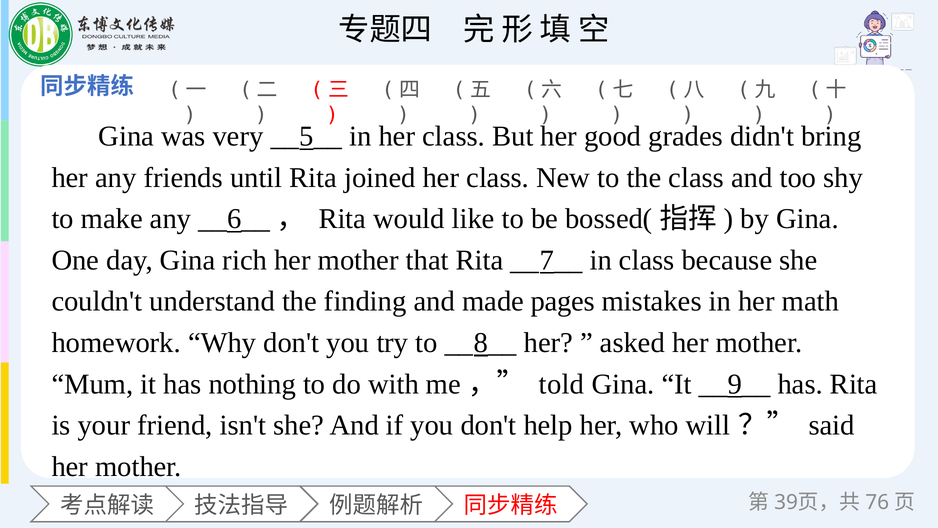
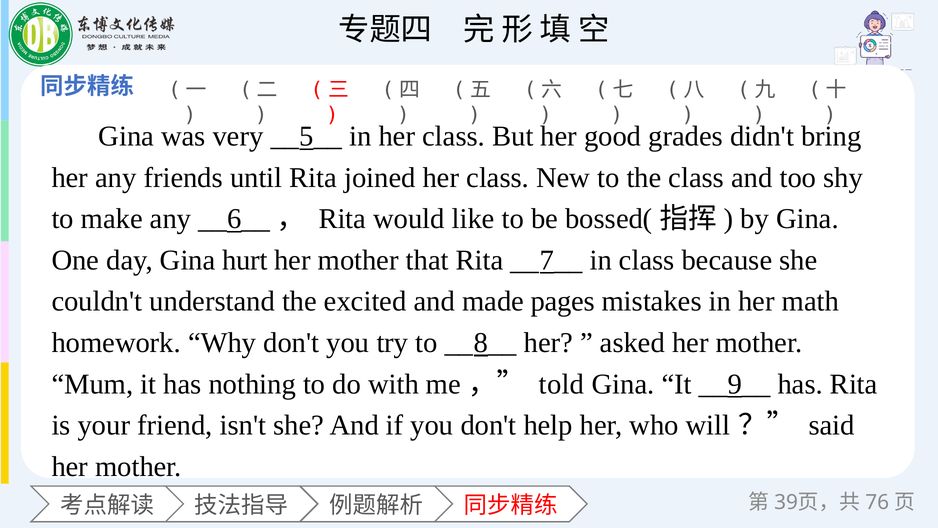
rich: rich -> hurt
finding: finding -> excited
